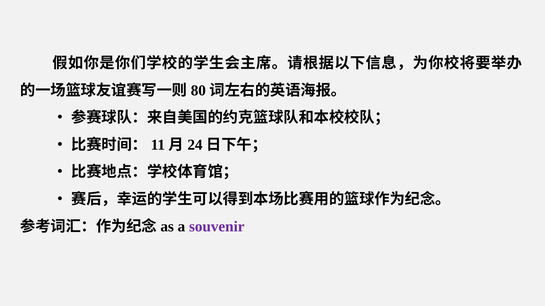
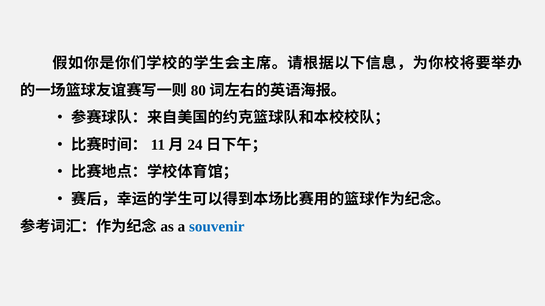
souvenir colour: purple -> blue
